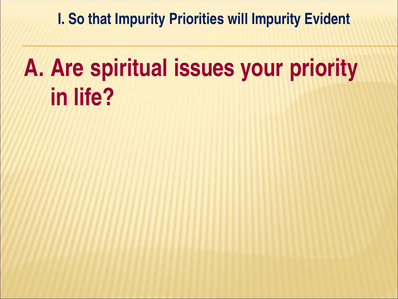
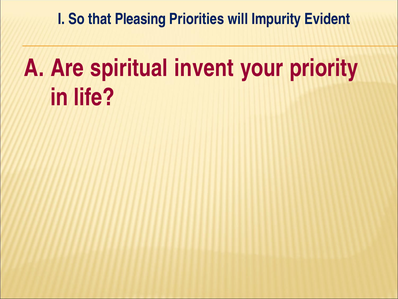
that Impurity: Impurity -> Pleasing
issues: issues -> invent
